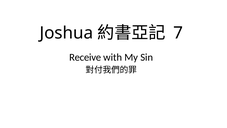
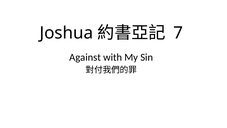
Receive: Receive -> Against
